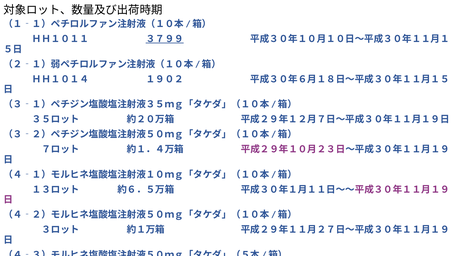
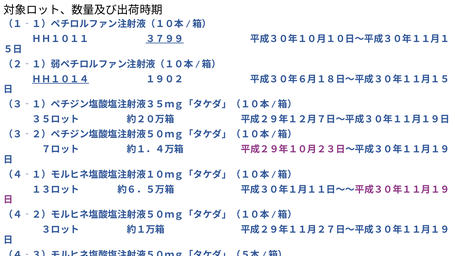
ＨＨ１０１４ underline: none -> present
